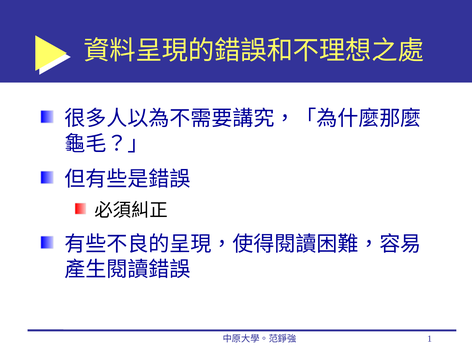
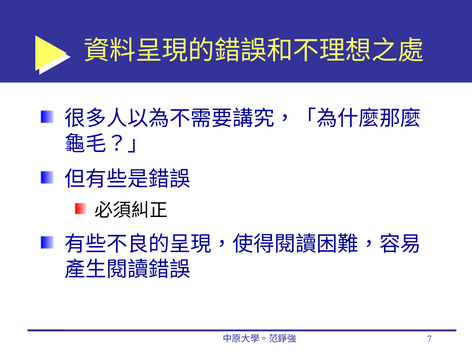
1: 1 -> 7
